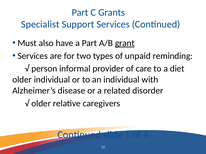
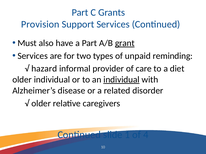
Specialist: Specialist -> Provision
person: person -> hazard
individual at (121, 80) underline: none -> present
